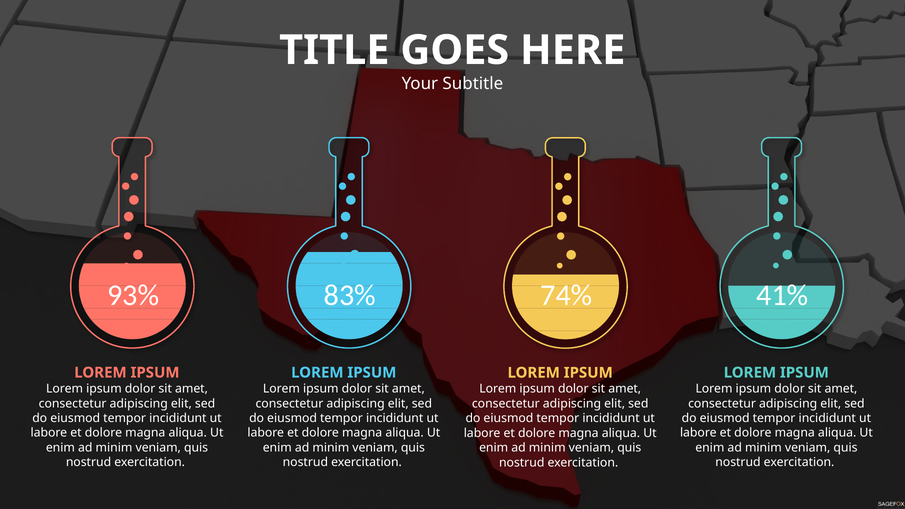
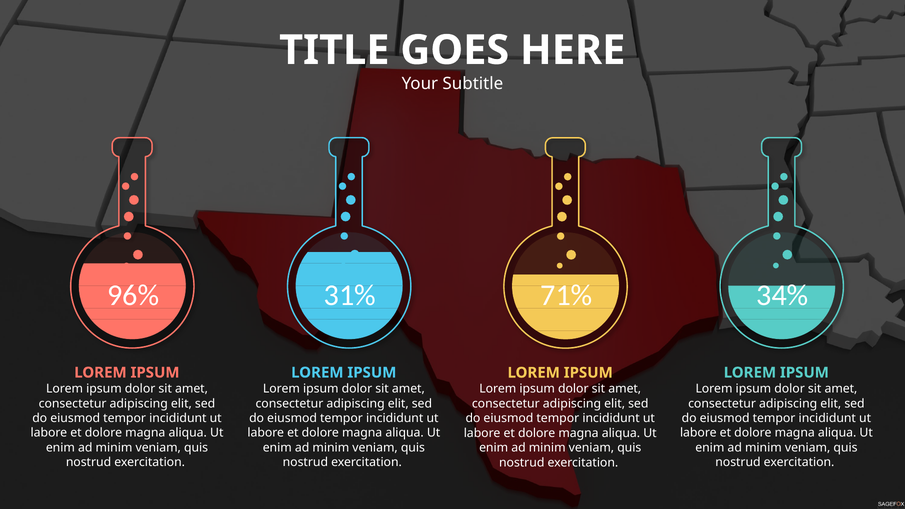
93%: 93% -> 96%
83%: 83% -> 31%
41%: 41% -> 34%
74%: 74% -> 71%
